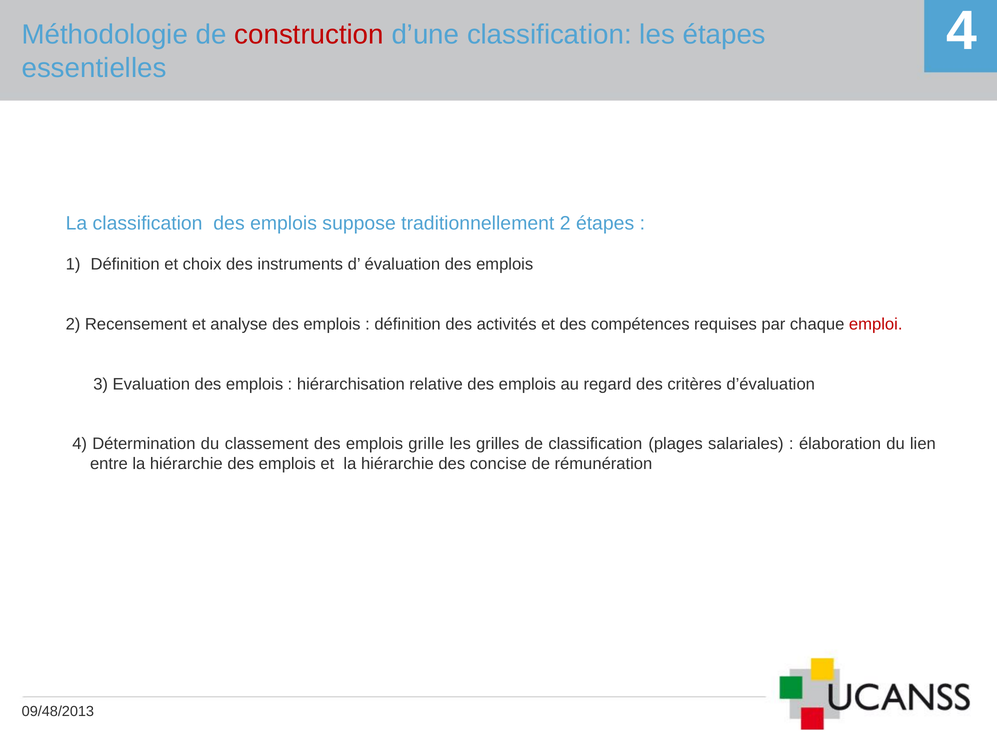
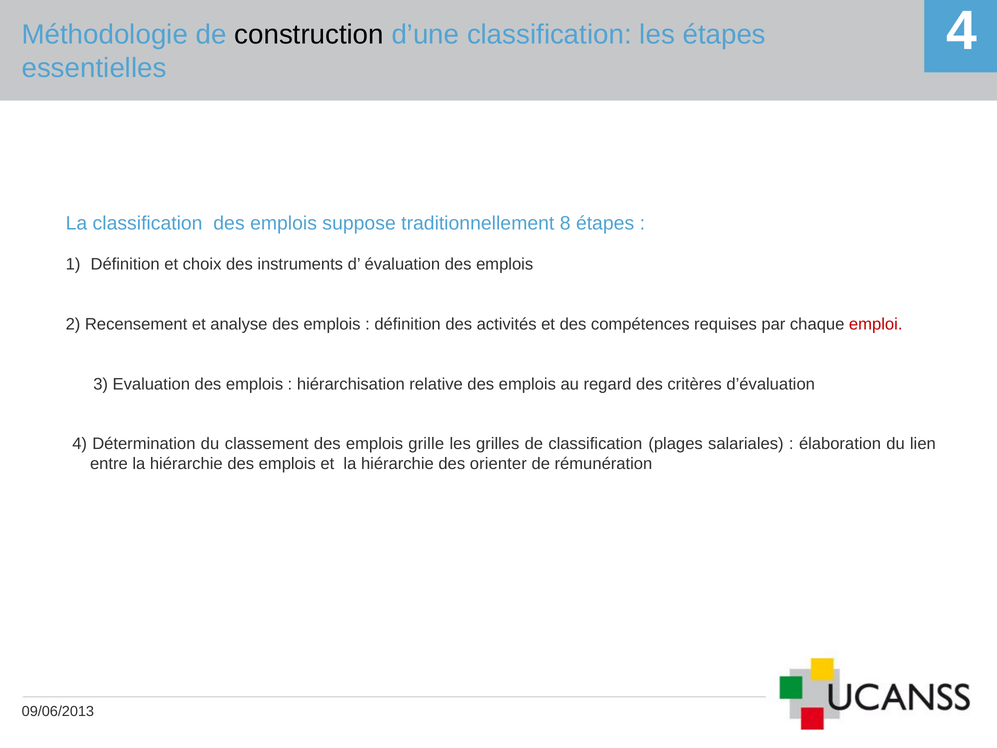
construction colour: red -> black
traditionnellement 2: 2 -> 8
concise: concise -> orienter
09/48/2013: 09/48/2013 -> 09/06/2013
